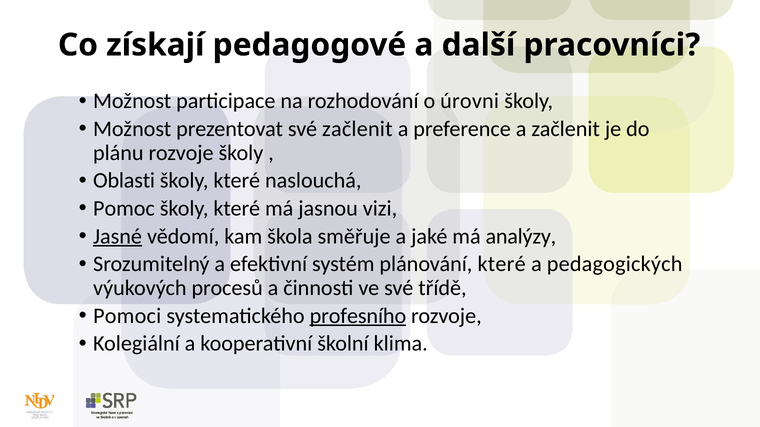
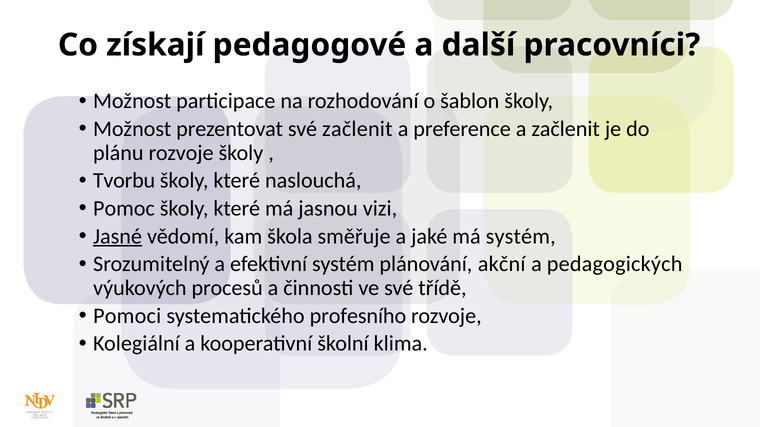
úrovni: úrovni -> šablon
Oblasti: Oblasti -> Tvorbu
má analýzy: analýzy -> systém
plánování které: které -> akční
profesního underline: present -> none
